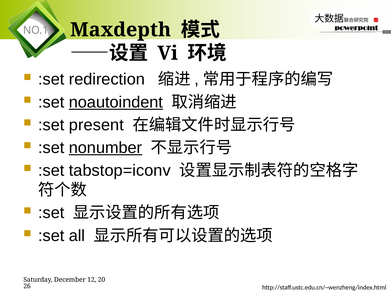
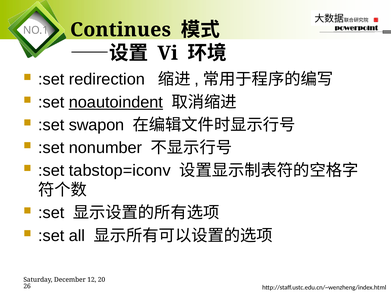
Maxdepth: Maxdepth -> Continues
present: present -> swapon
nonumber underline: present -> none
